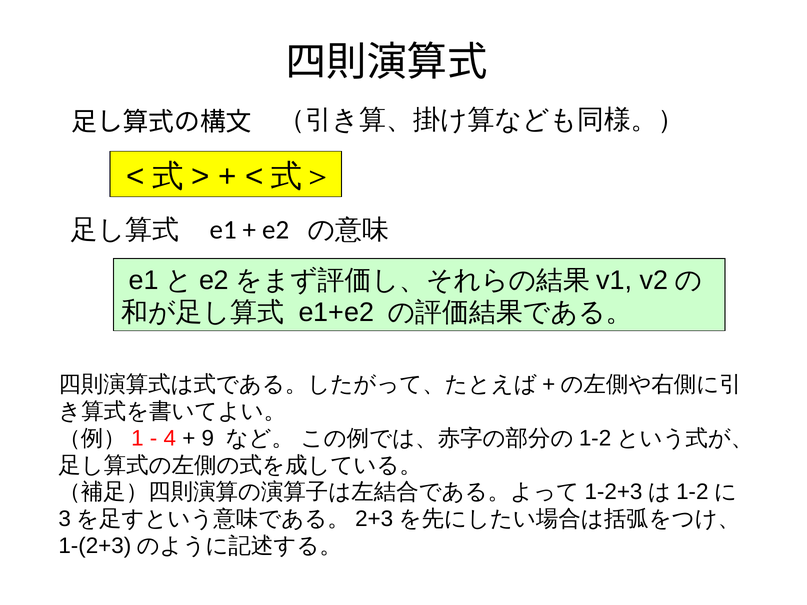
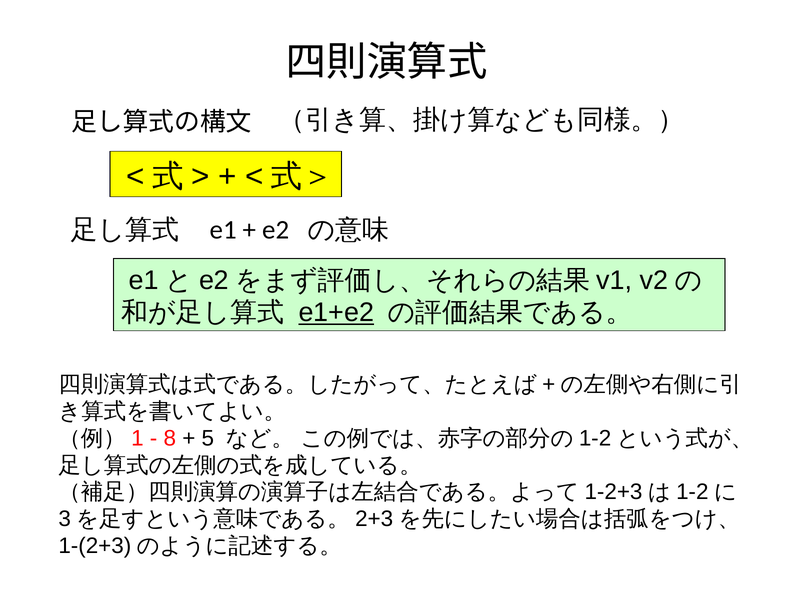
e1+e2 underline: none -> present
4: 4 -> 8
9: 9 -> 5
